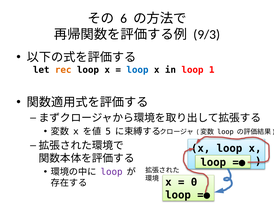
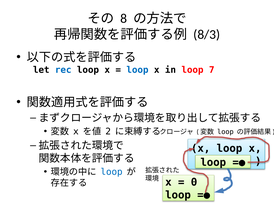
6: 6 -> 8
9/3: 9/3 -> 8/3
rec colour: orange -> blue
1: 1 -> 7
5: 5 -> 2
loop at (112, 172) colour: purple -> blue
